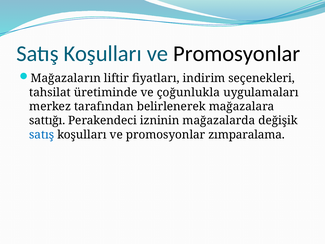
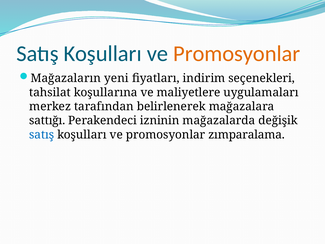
Promosyonlar at (237, 54) colour: black -> orange
liftir: liftir -> yeni
üretiminde: üretiminde -> koşullarına
çoğunlukla: çoğunlukla -> maliyetlere
